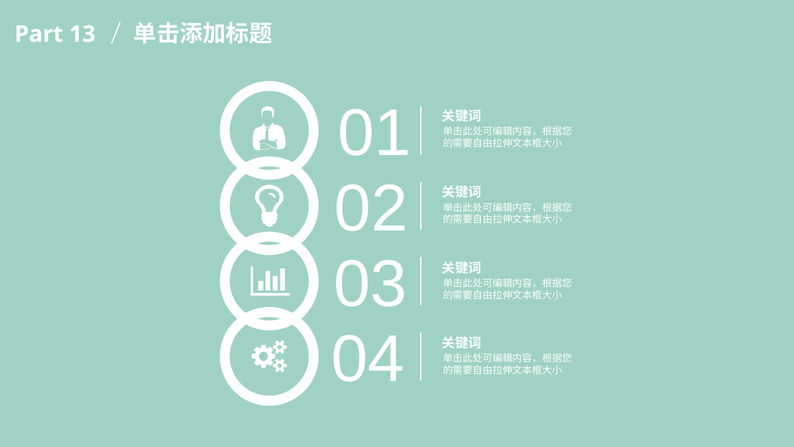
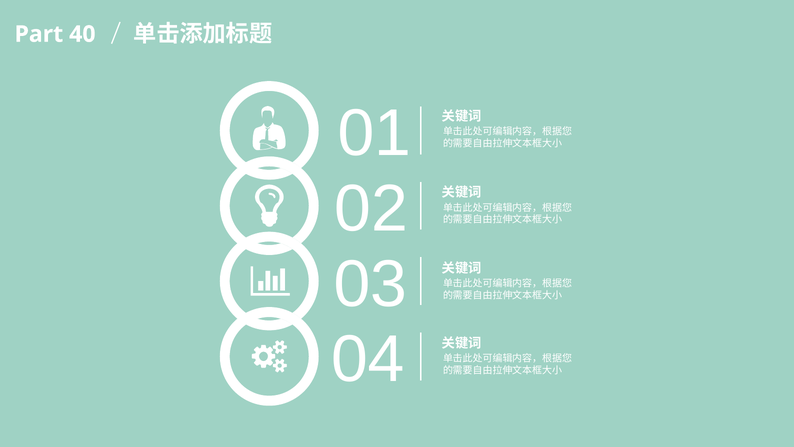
13: 13 -> 40
